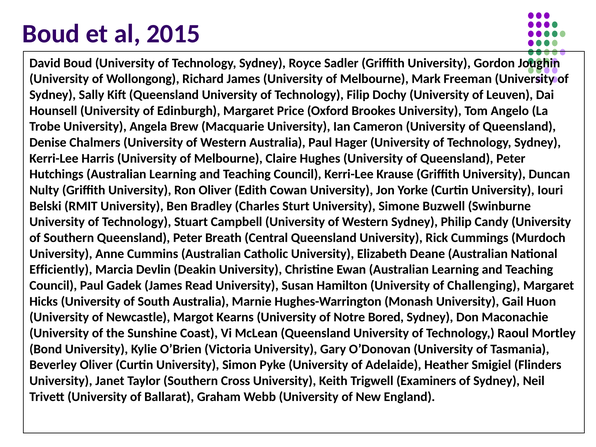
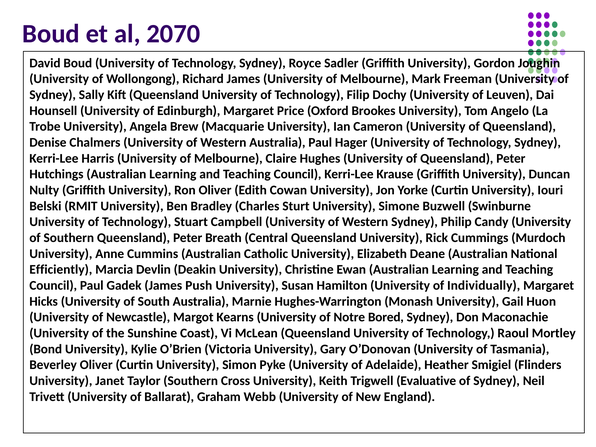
2015: 2015 -> 2070
Read: Read -> Push
Challenging: Challenging -> Individually
Examiners: Examiners -> Evaluative
